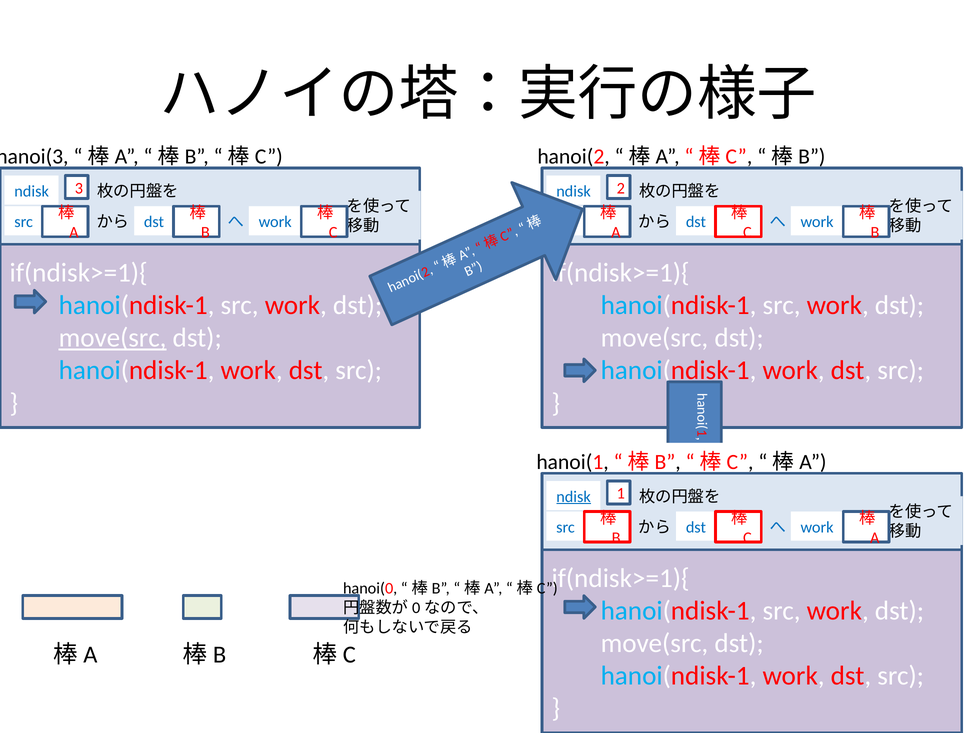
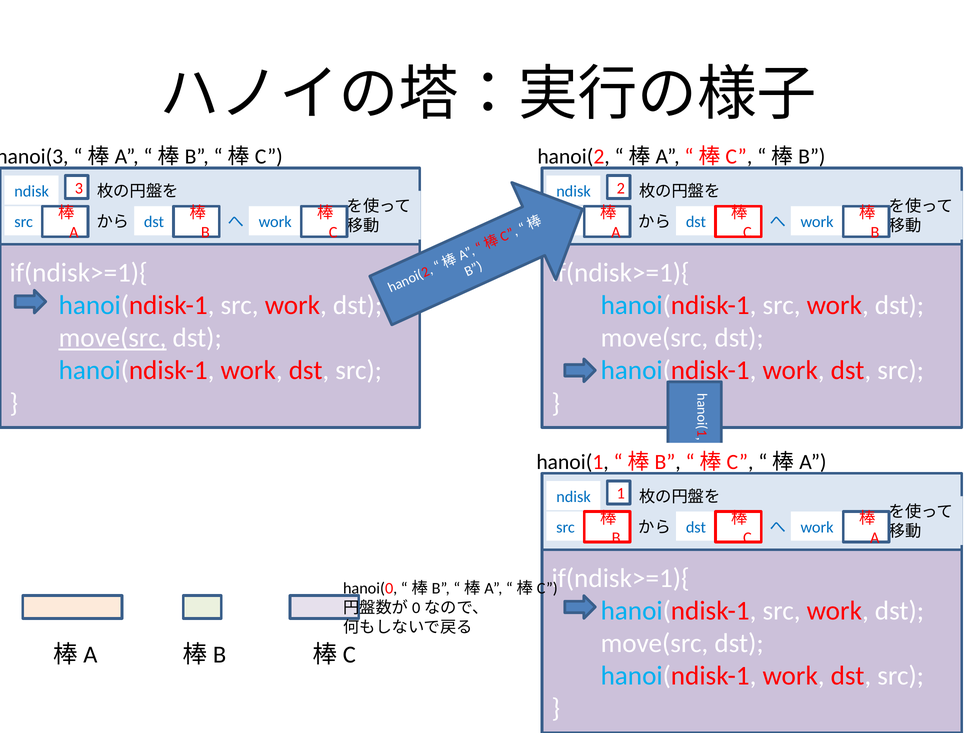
ndisk at (574, 497) underline: present -> none
